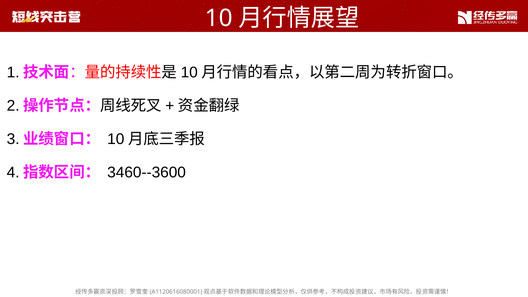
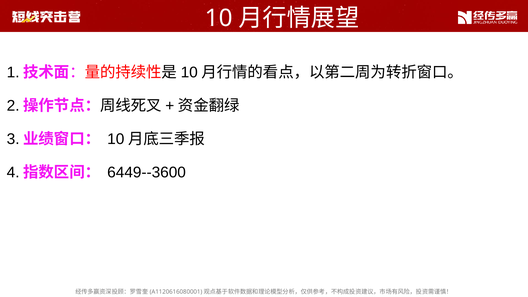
3460--3600: 3460--3600 -> 6449--3600
